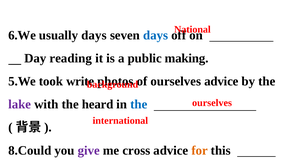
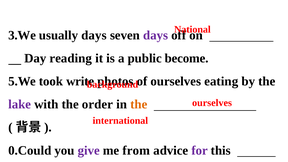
6.We: 6.We -> 3.We
days at (156, 35) colour: blue -> purple
making: making -> become
ourselves advice: advice -> eating
heard: heard -> order
the at (139, 104) colour: blue -> orange
8.Could: 8.Could -> 0.Could
cross: cross -> from
for colour: orange -> purple
